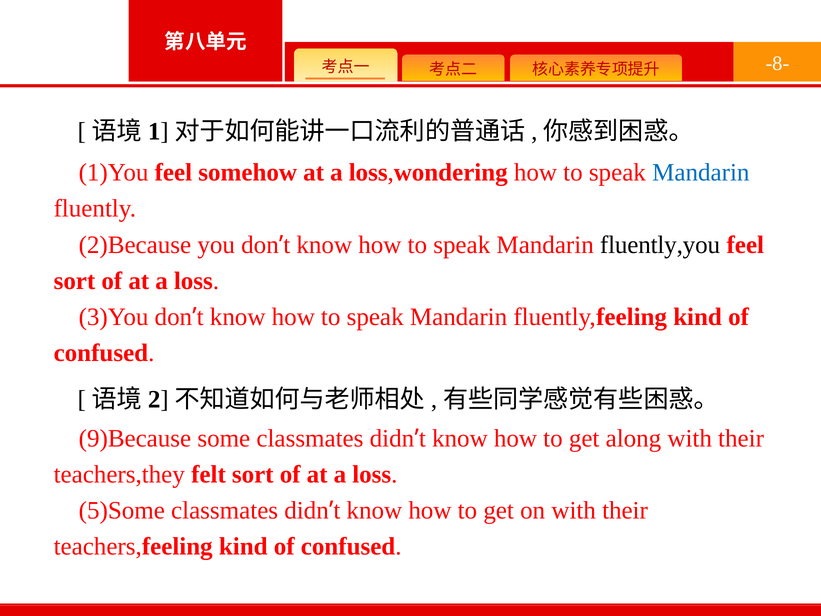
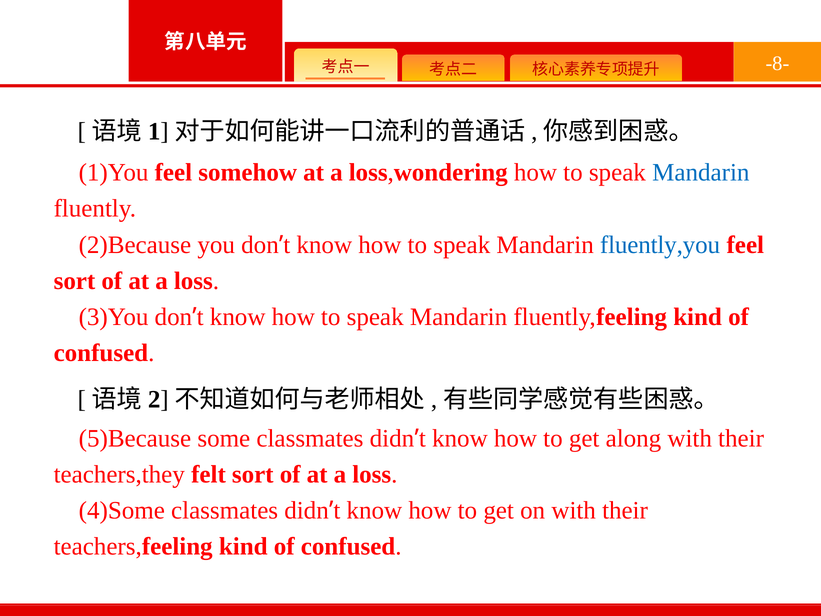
fluently,you colour: black -> blue
9)Because: 9)Because -> 5)Because
5)Some: 5)Some -> 4)Some
